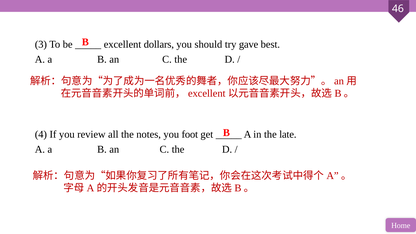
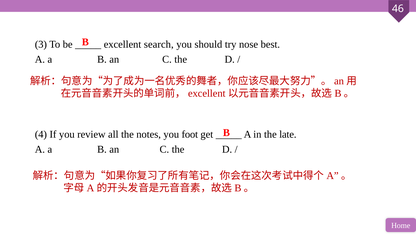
dollars: dollars -> search
gave: gave -> nose
